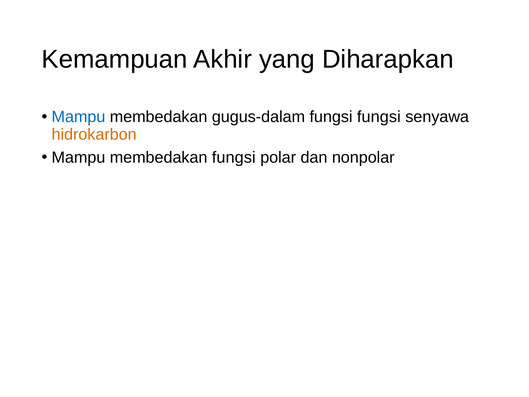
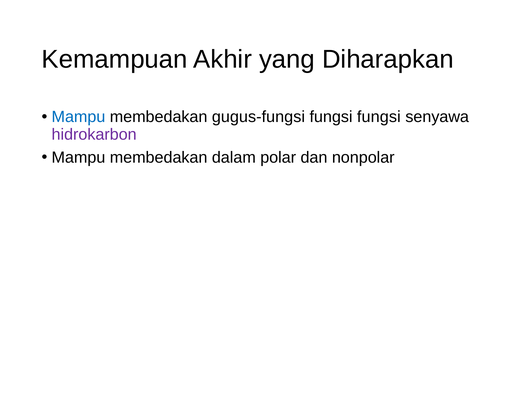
gugus-dalam: gugus-dalam -> gugus-fungsi
hidrokarbon colour: orange -> purple
membedakan fungsi: fungsi -> dalam
